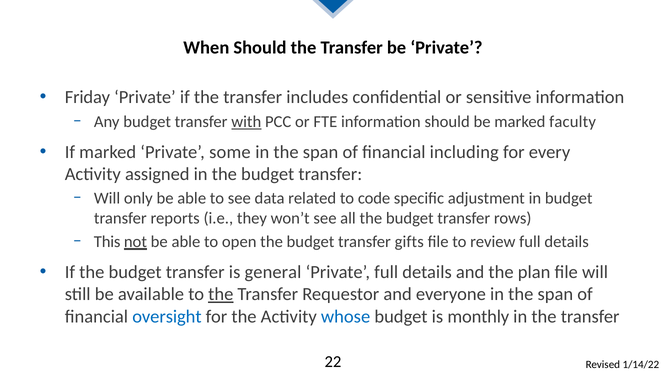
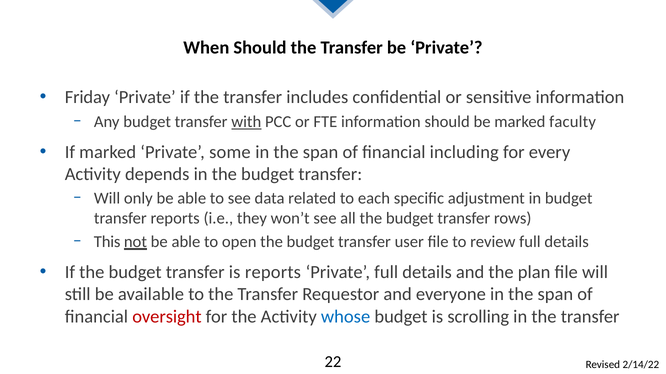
assigned: assigned -> depends
code: code -> each
gifts: gifts -> user
is general: general -> reports
the at (221, 295) underline: present -> none
oversight colour: blue -> red
monthly: monthly -> scrolling
1/14/22: 1/14/22 -> 2/14/22
